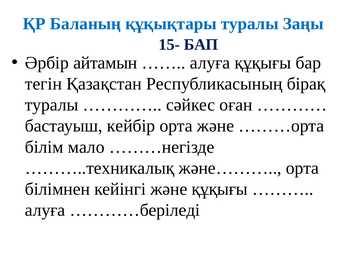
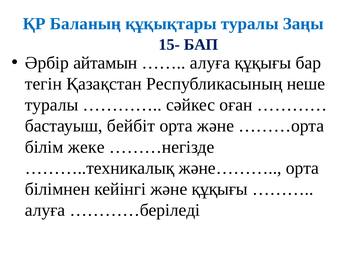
бірақ: бірақ -> неше
кейбір: кейбір -> бейбiт
мало: мало -> жеке
